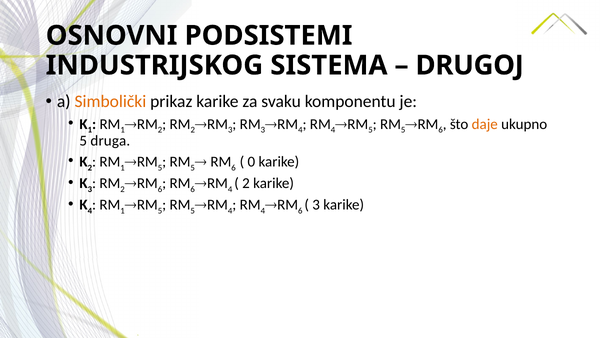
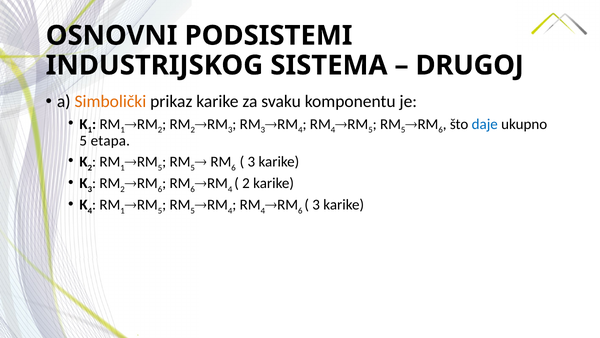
daje colour: orange -> blue
druga: druga -> etapa
0 at (251, 162): 0 -> 3
